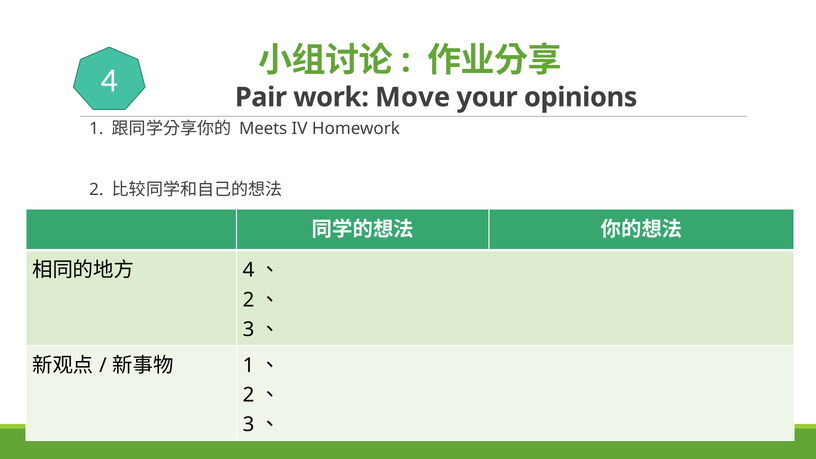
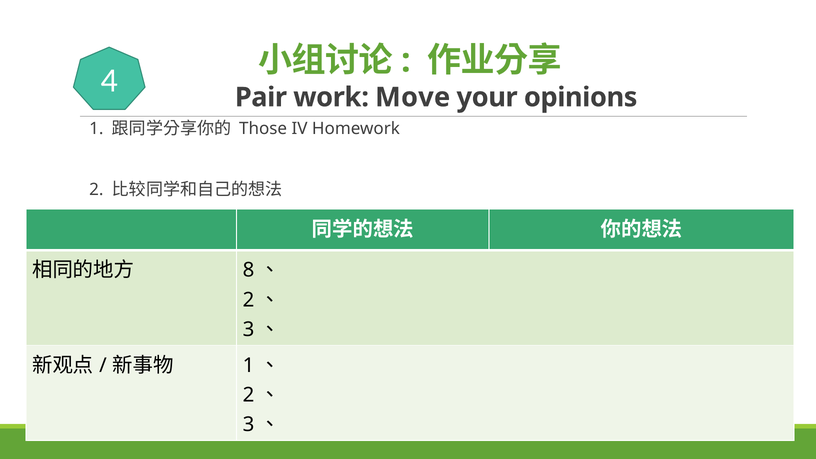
Meets: Meets -> Those
4 at (249, 270): 4 -> 8
